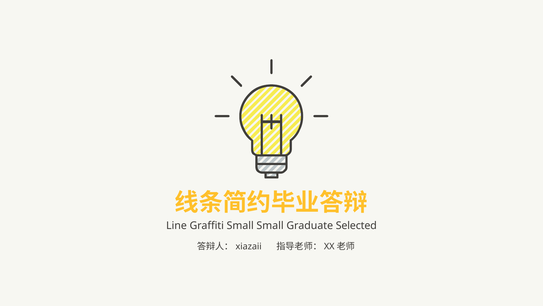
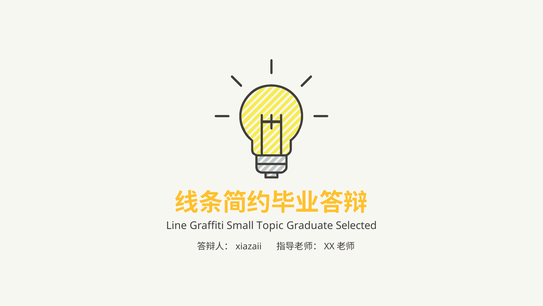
Small Small: Small -> Topic
